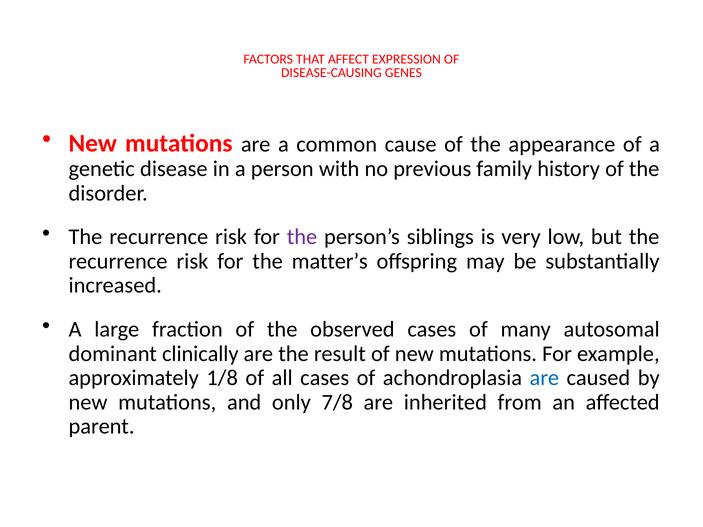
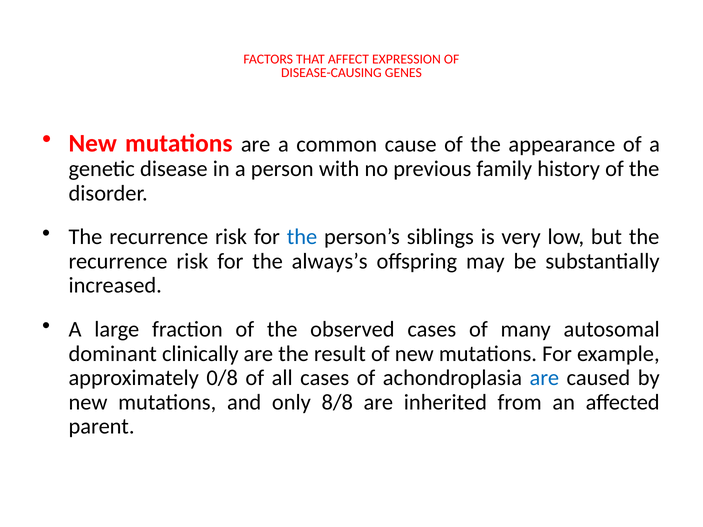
the at (302, 237) colour: purple -> blue
matter’s: matter’s -> always’s
1/8: 1/8 -> 0/8
7/8: 7/8 -> 8/8
